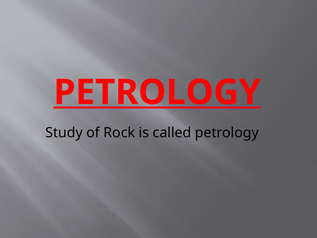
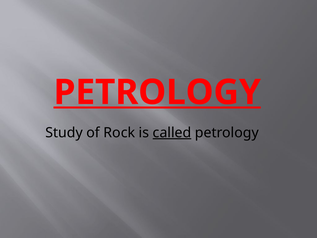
called underline: none -> present
